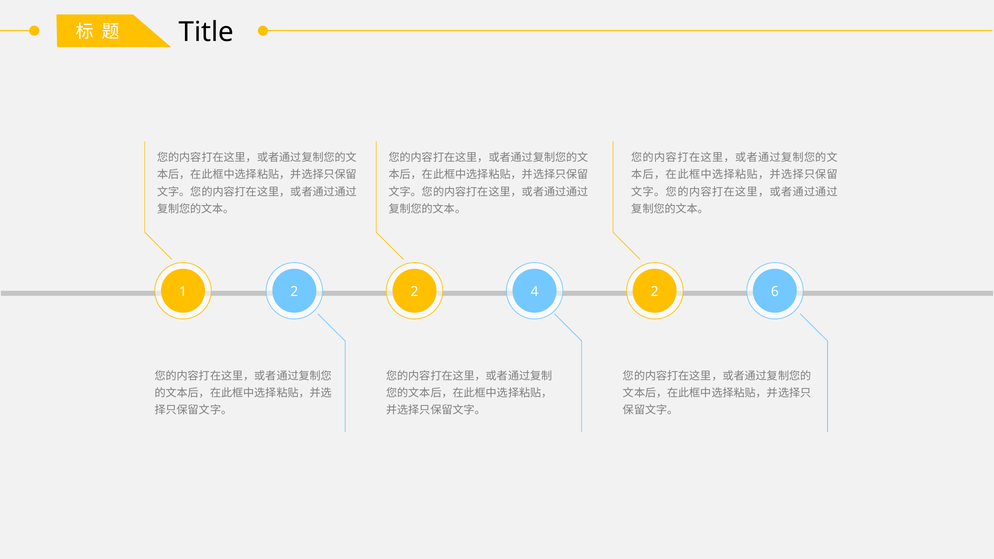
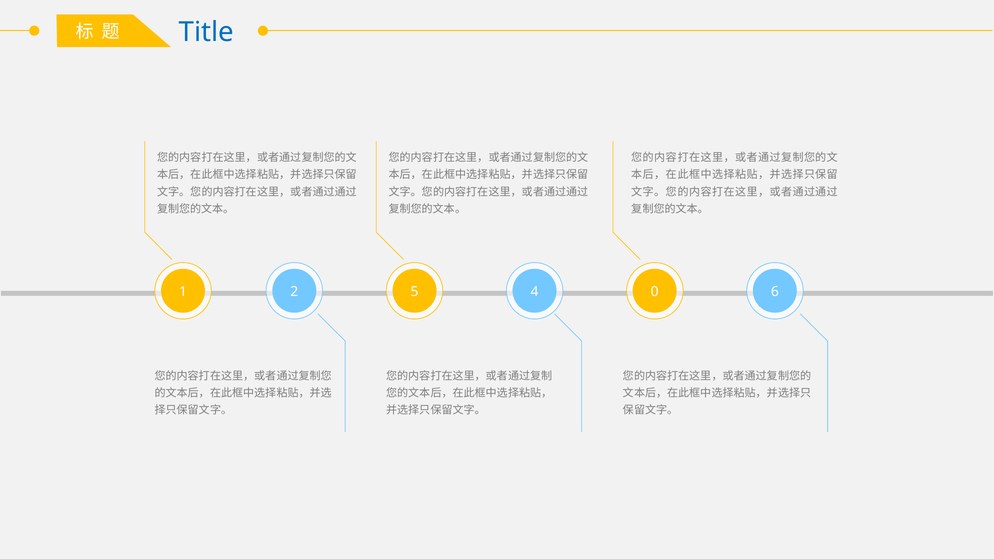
Title colour: black -> blue
2 2: 2 -> 5
4 2: 2 -> 0
